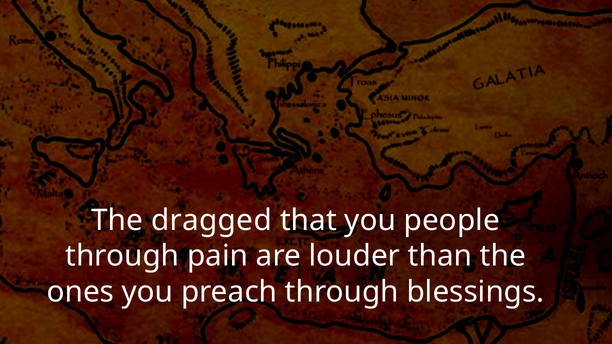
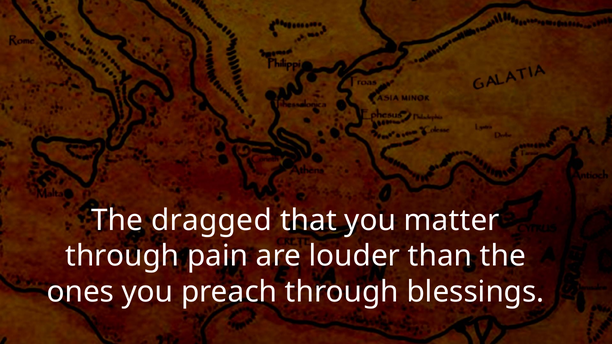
people: people -> matter
